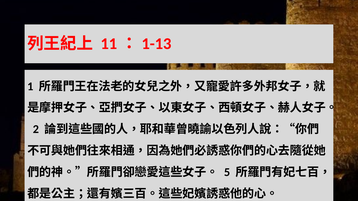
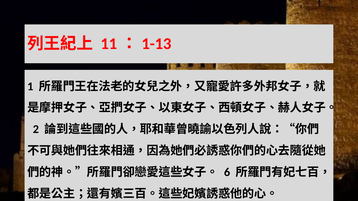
5: 5 -> 6
